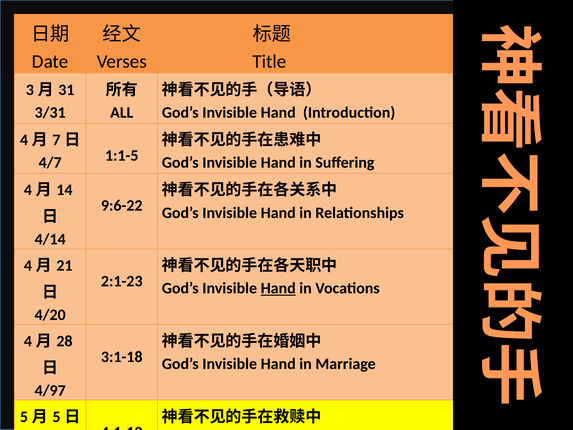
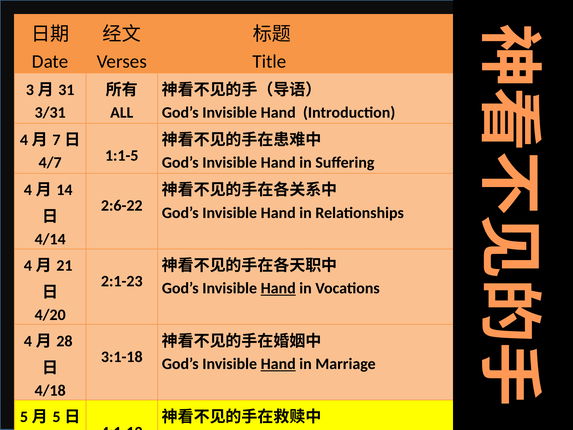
9:6-22: 9:6-22 -> 2:6-22
Hand at (278, 364) underline: none -> present
4/97: 4/97 -> 4/18
